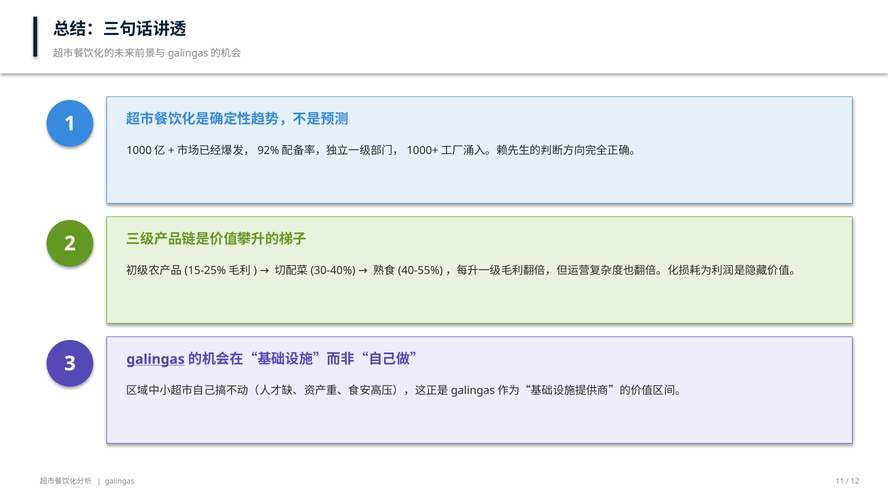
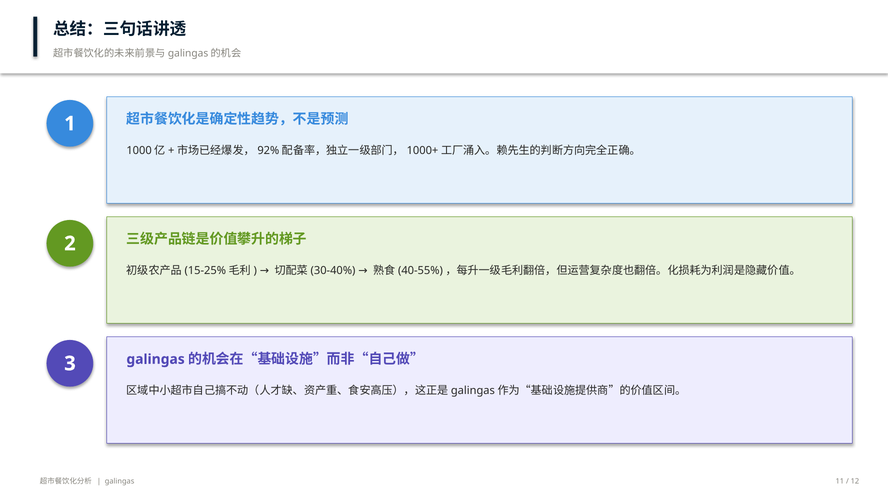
galingas at (156, 359) underline: present -> none
